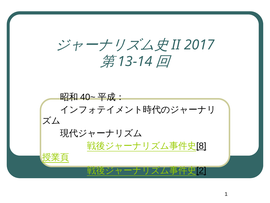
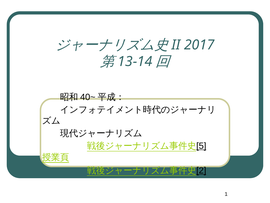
8: 8 -> 5
